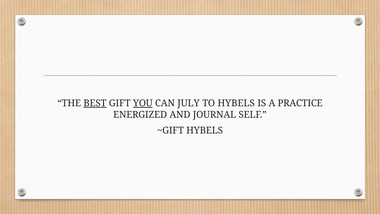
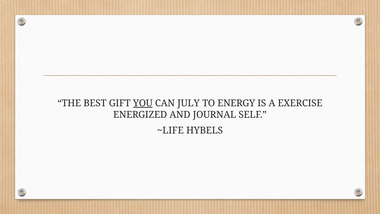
BEST underline: present -> none
TO HYBELS: HYBELS -> ENERGY
PRACTICE: PRACTICE -> EXERCISE
~GIFT: ~GIFT -> ~LIFE
